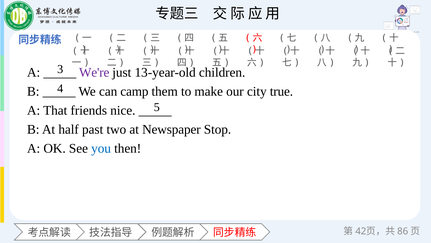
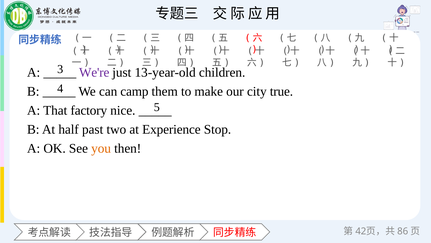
friends: friends -> factory
Newspaper: Newspaper -> Experience
you colour: blue -> orange
